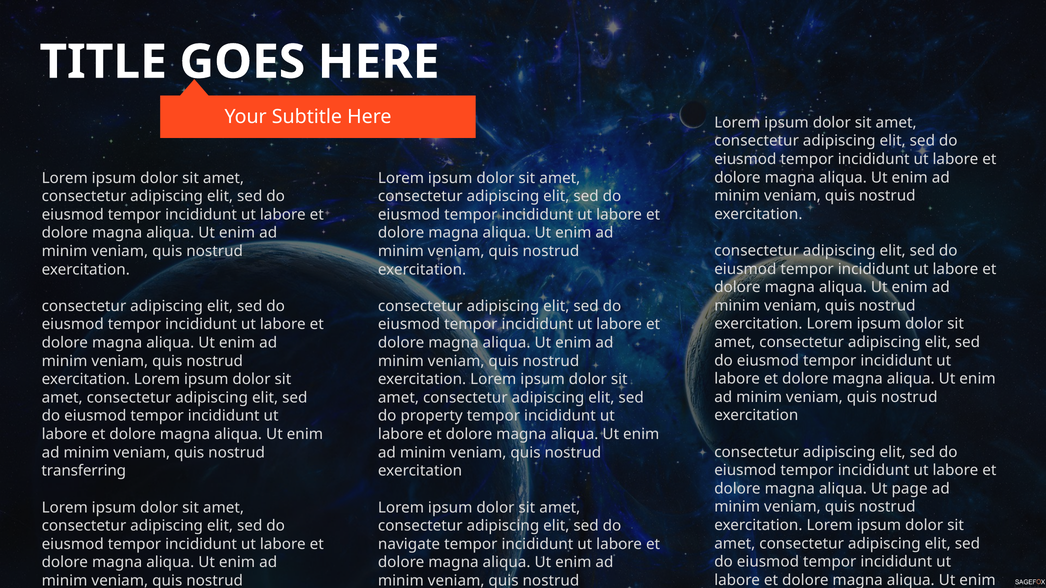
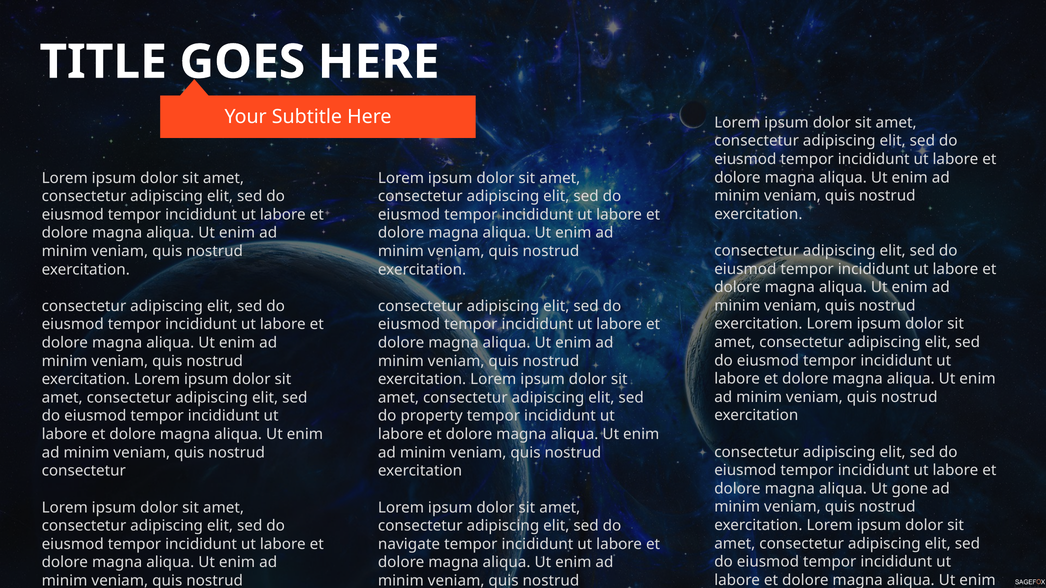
transferring at (84, 471): transferring -> consectetur
page: page -> gone
